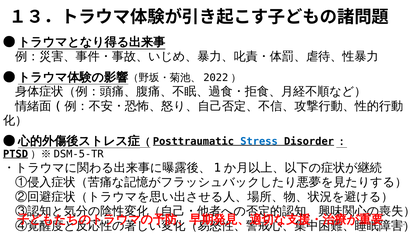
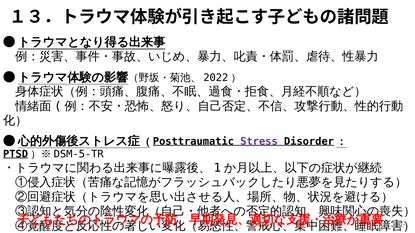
Stress colour: blue -> purple
